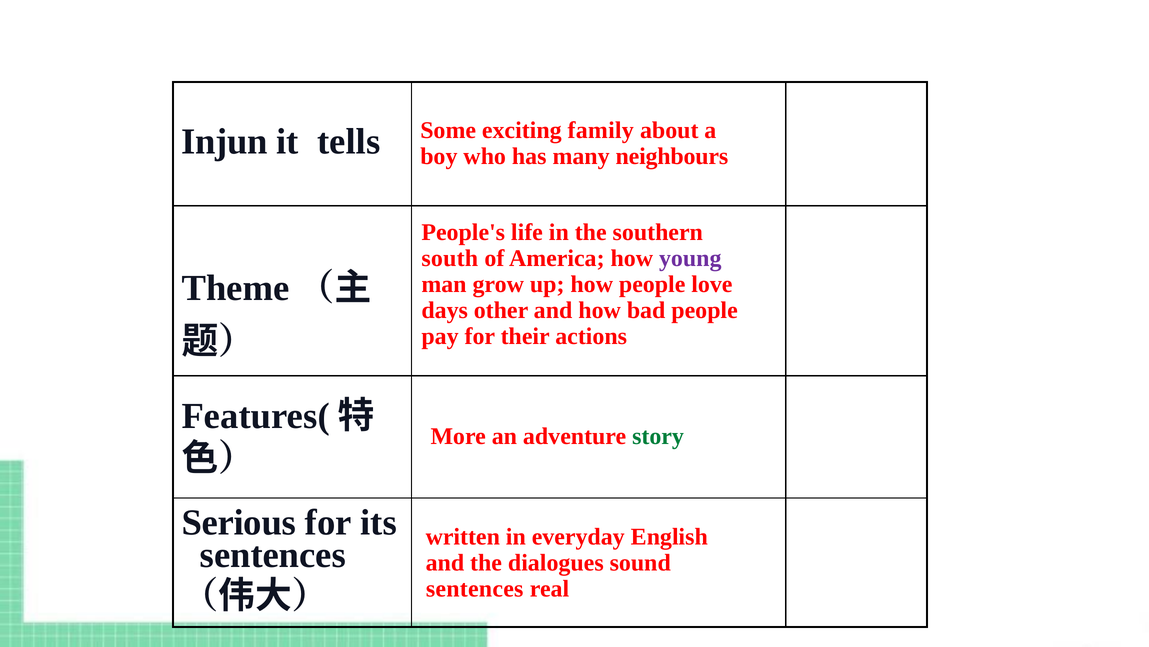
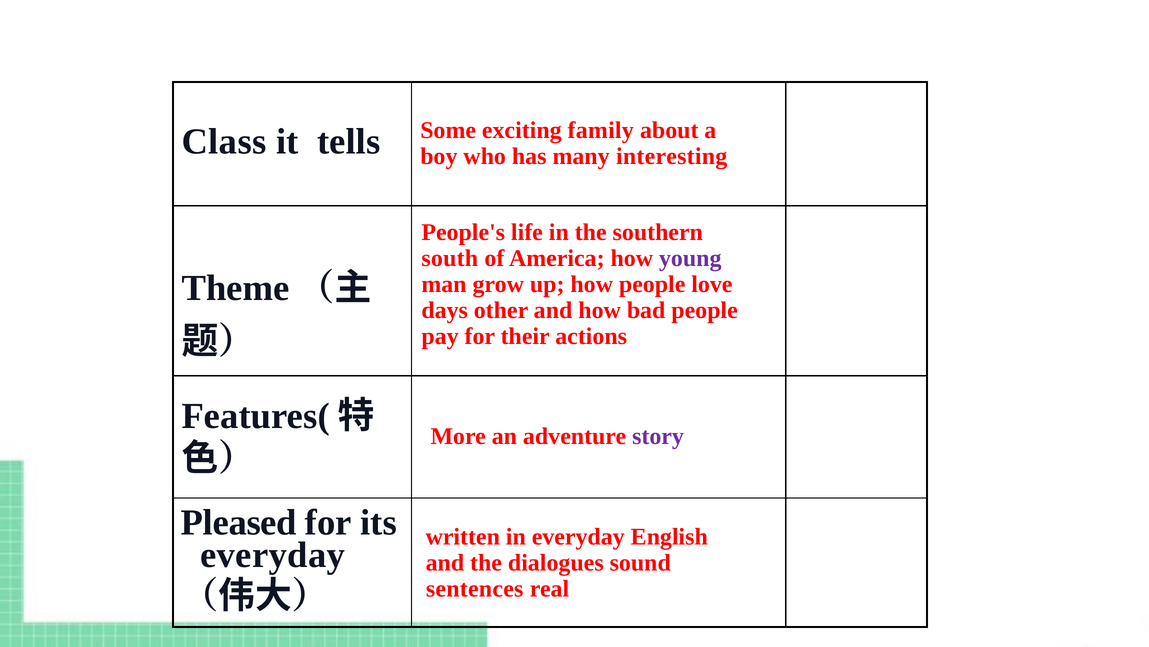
Injun: Injun -> Class
neighbours: neighbours -> interesting
story colour: green -> purple
Serious: Serious -> Pleased
sentences at (273, 555): sentences -> everyday
